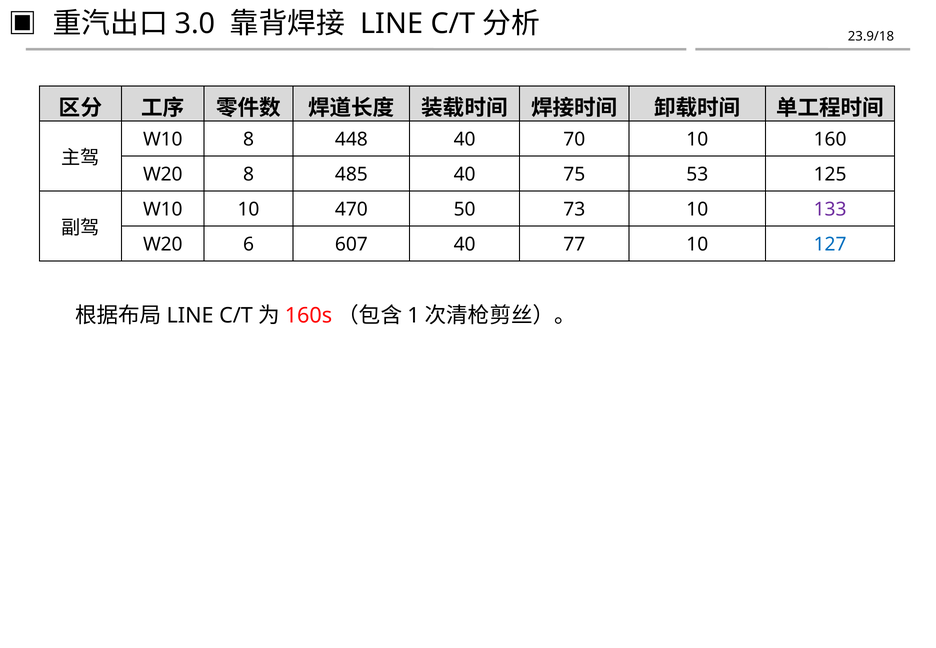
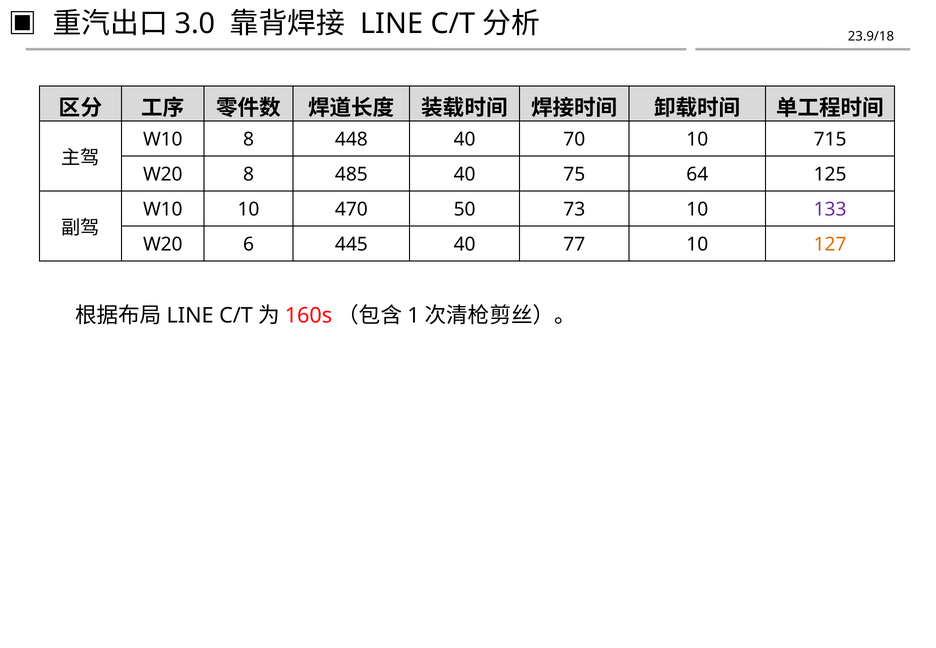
160: 160 -> 715
53: 53 -> 64
607: 607 -> 445
127 colour: blue -> orange
